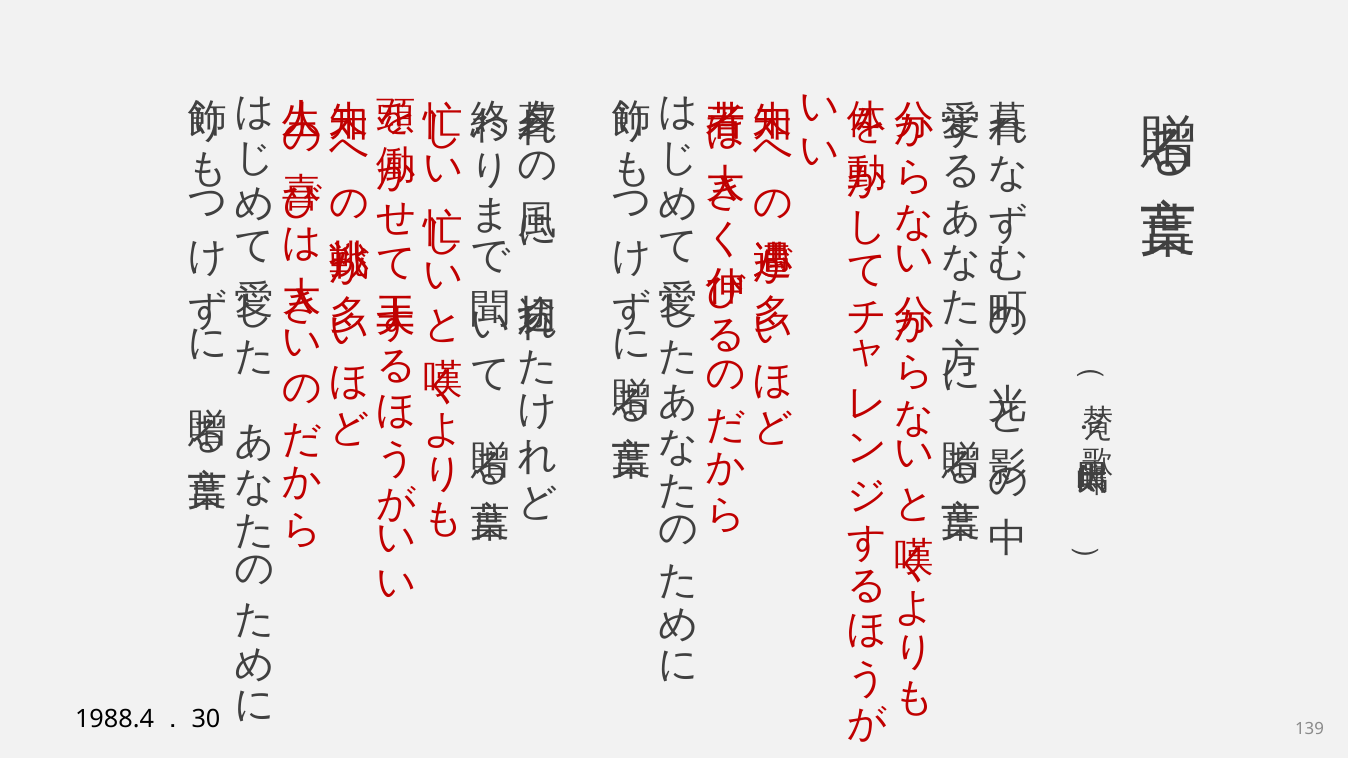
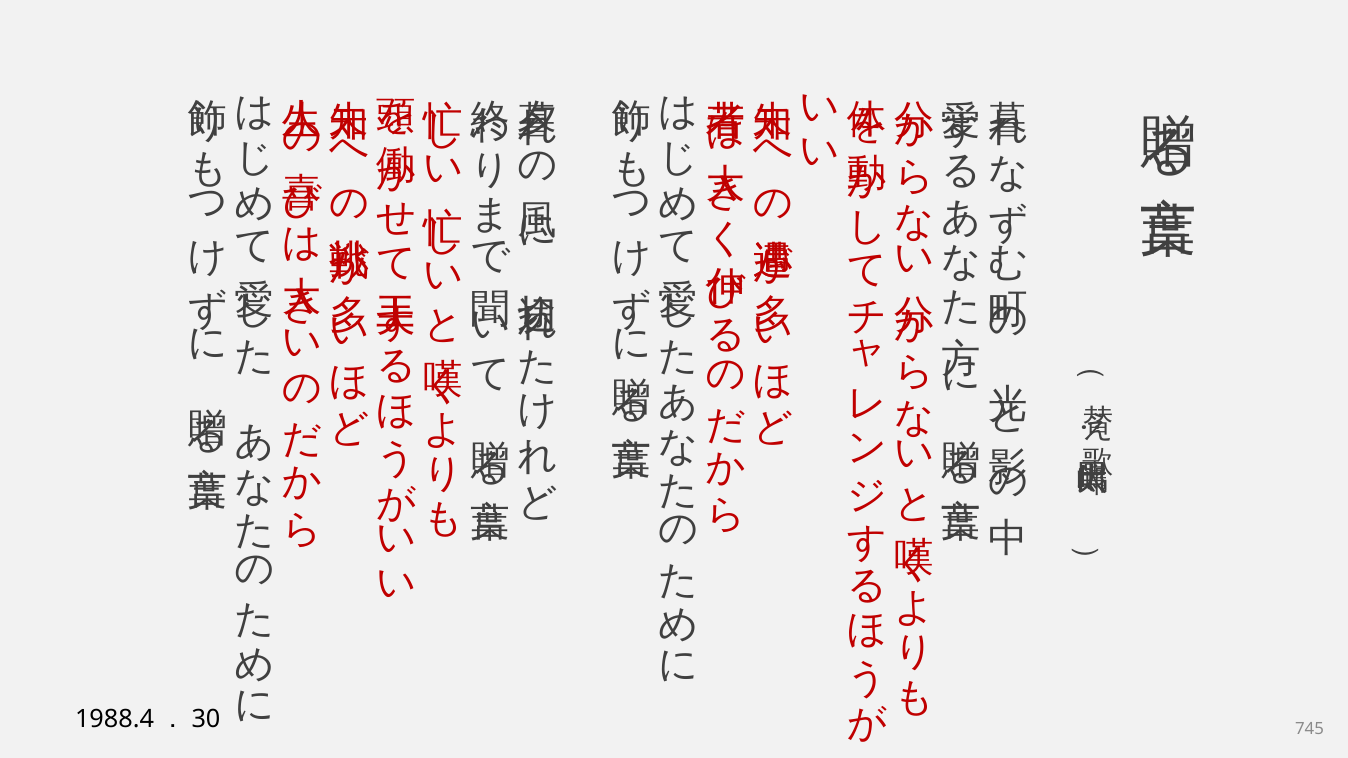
139: 139 -> 745
